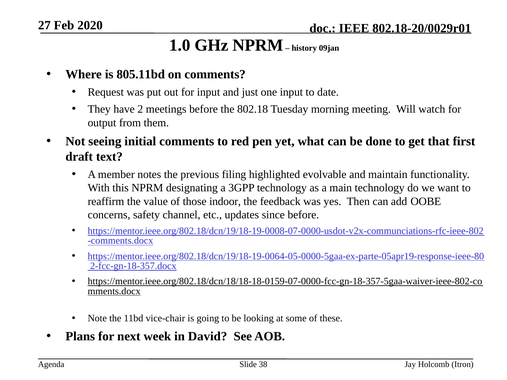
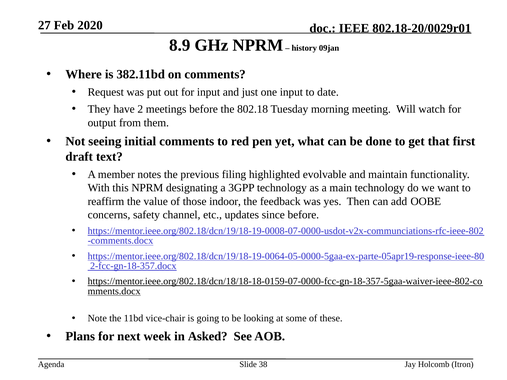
1.0: 1.0 -> 8.9
805.11bd: 805.11bd -> 382.11bd
David: David -> Asked
